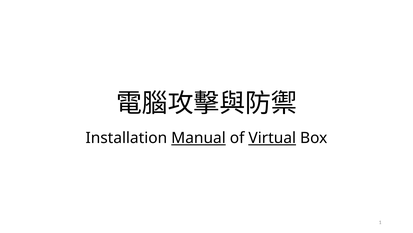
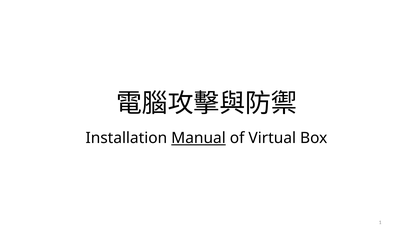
Virtual underline: present -> none
